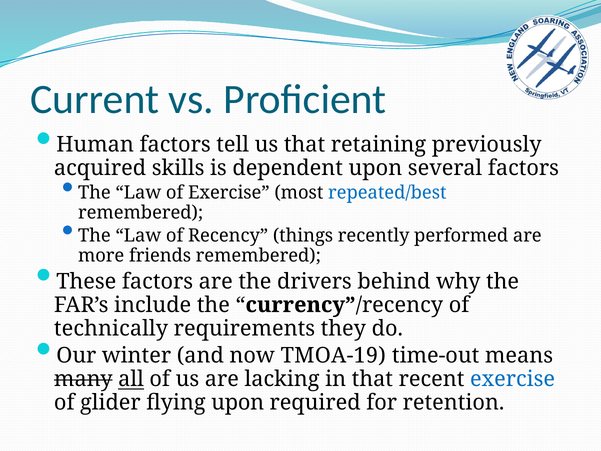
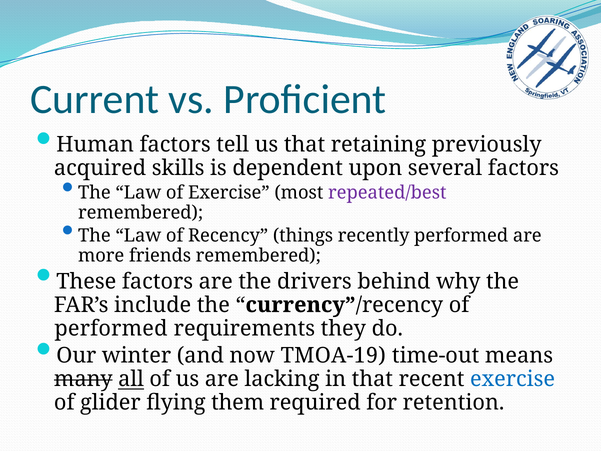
repeated/best colour: blue -> purple
technically at (111, 328): technically -> performed
flying upon: upon -> them
